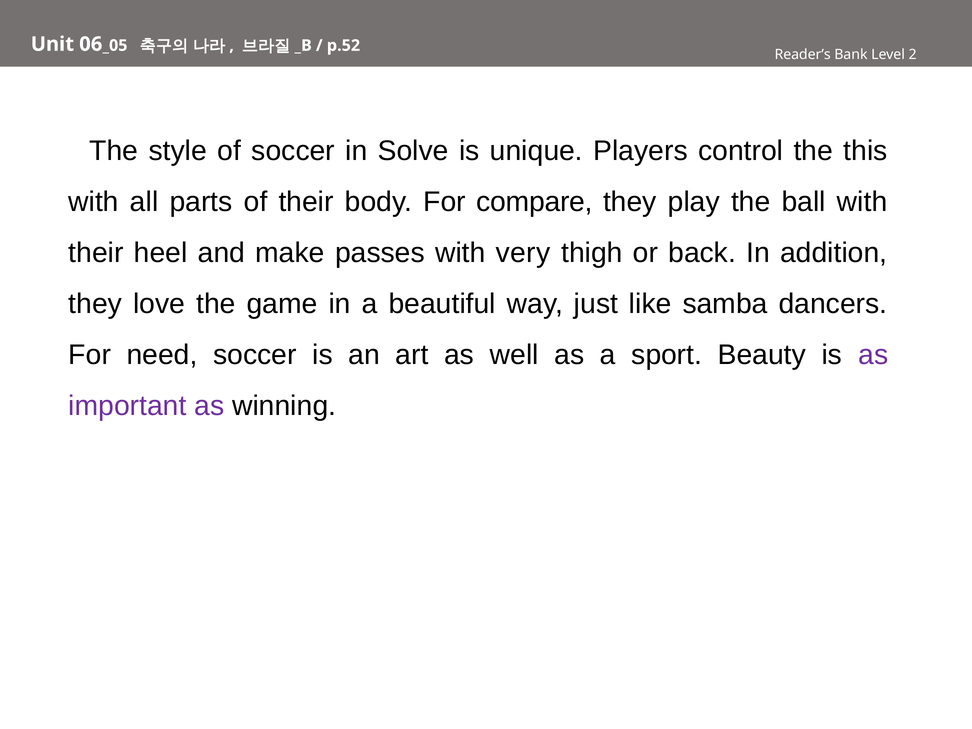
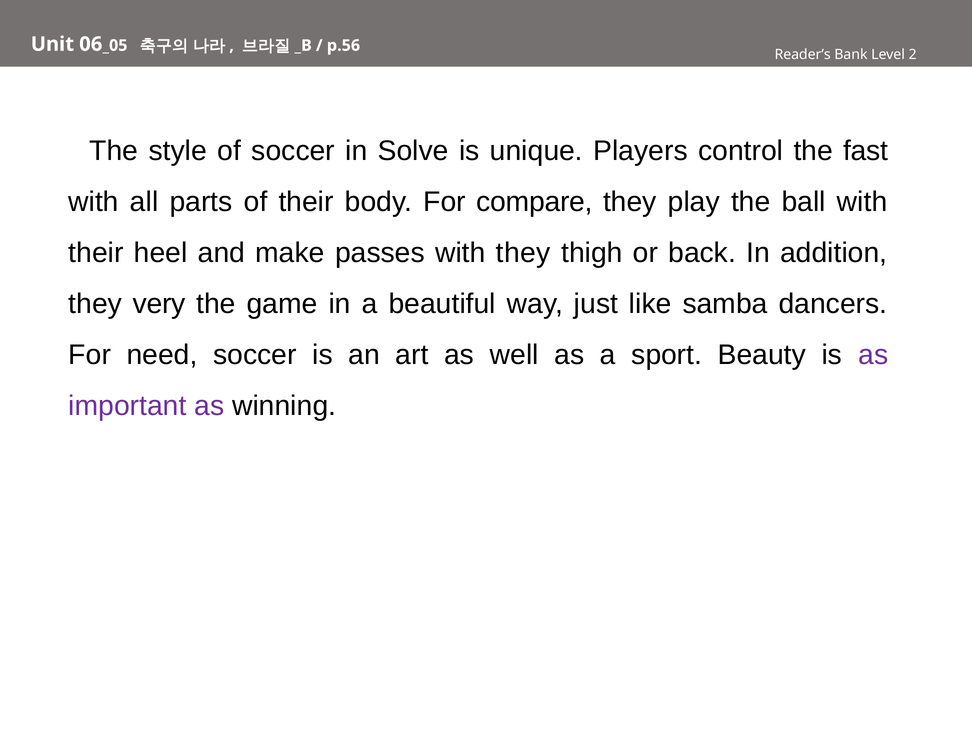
p.52: p.52 -> p.56
this: this -> fast
with very: very -> they
love: love -> very
